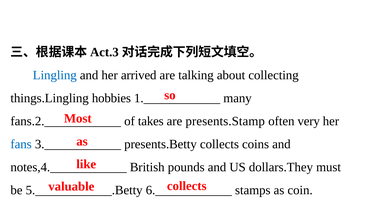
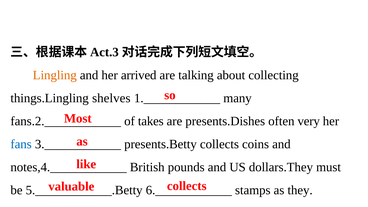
Lingling colour: blue -> orange
hobbies: hobbies -> shelves
presents.Stamp: presents.Stamp -> presents.Dishes
coin: coin -> they
